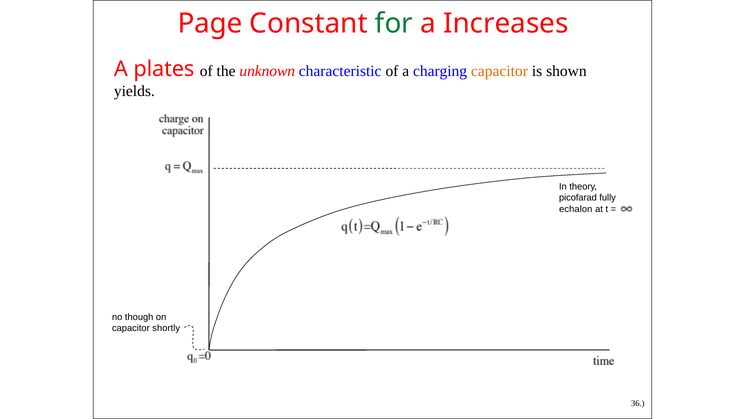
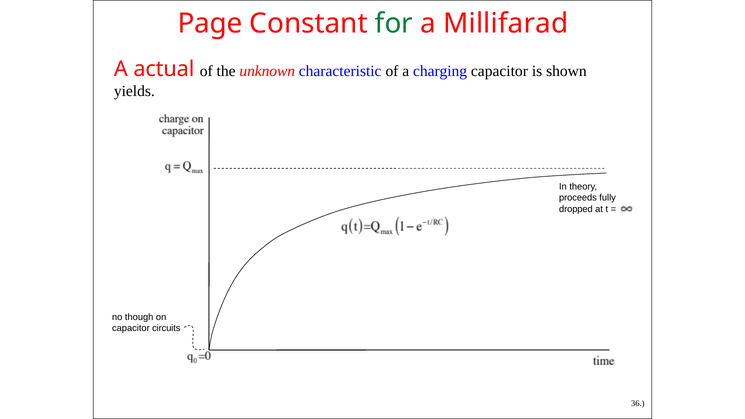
Increases: Increases -> Millifarad
plates: plates -> actual
capacitor at (499, 71) colour: orange -> black
picofarad: picofarad -> proceeds
echalon: echalon -> dropped
shortly: shortly -> circuits
